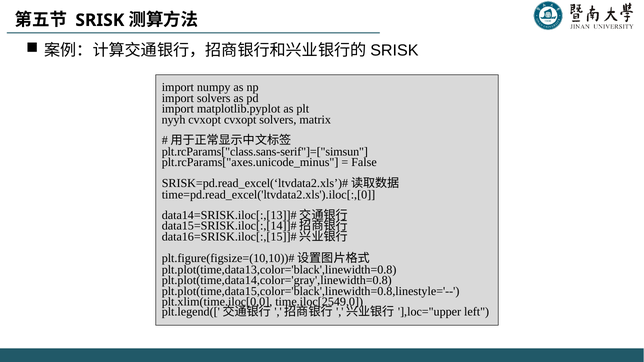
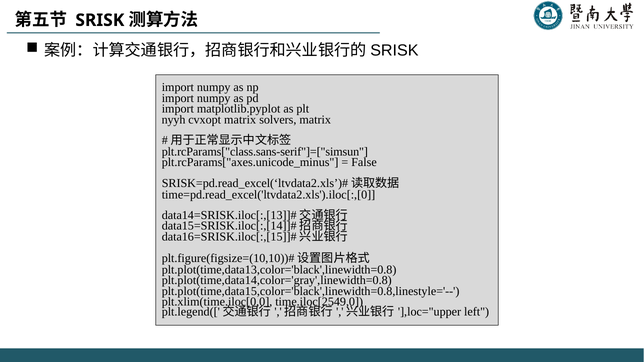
solvers at (214, 98): solvers -> numpy
cvxopt cvxopt: cvxopt -> matrix
